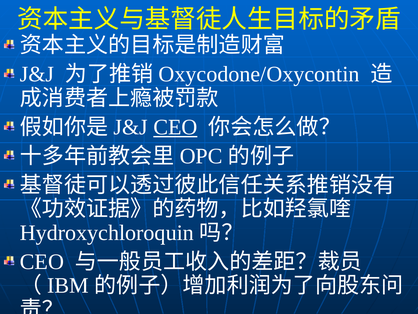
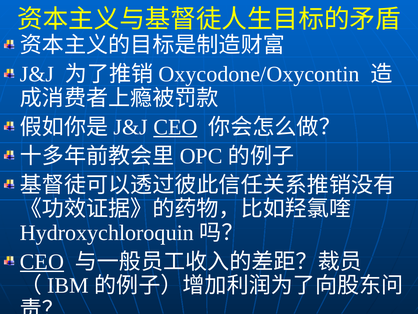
CEO at (42, 261) underline: none -> present
